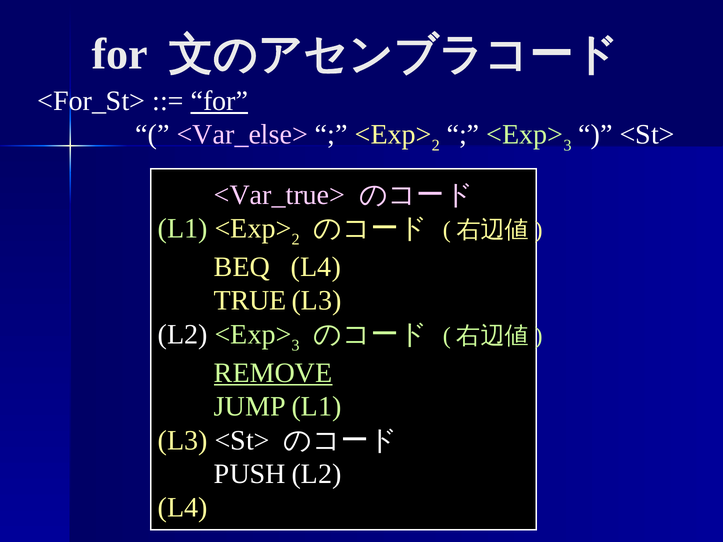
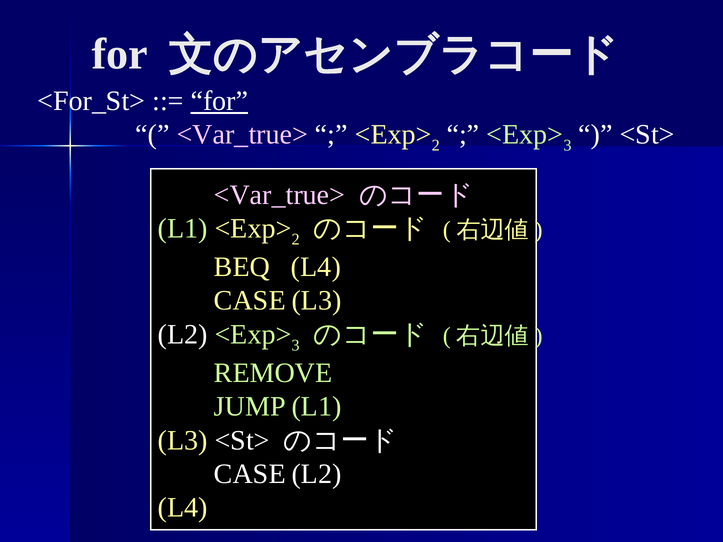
<Var_else> at (242, 135): <Var_else> -> <Var_true>
TRUE at (250, 301): TRUE -> CASE
REMOVE underline: present -> none
PUSH at (250, 474): PUSH -> CASE
